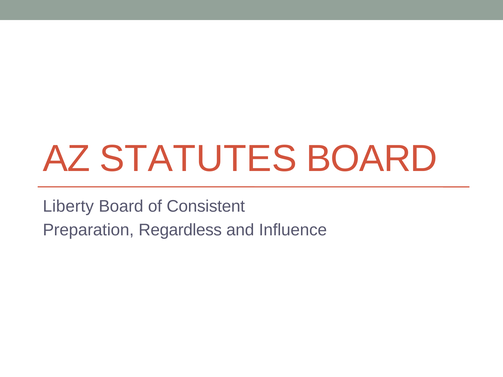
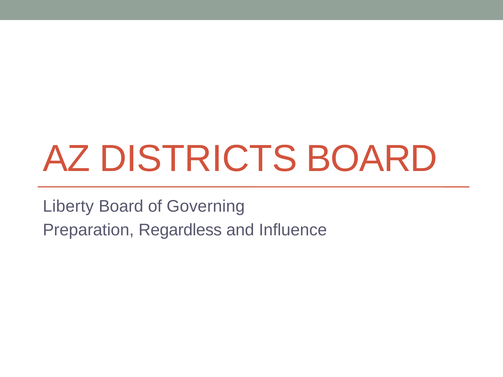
STATUTES: STATUTES -> DISTRICTS
Consistent: Consistent -> Governing
